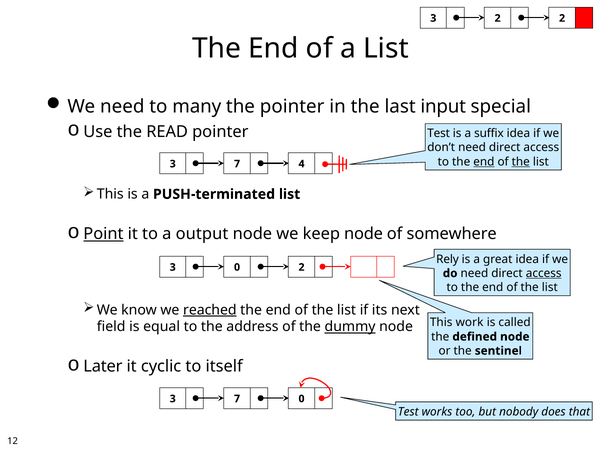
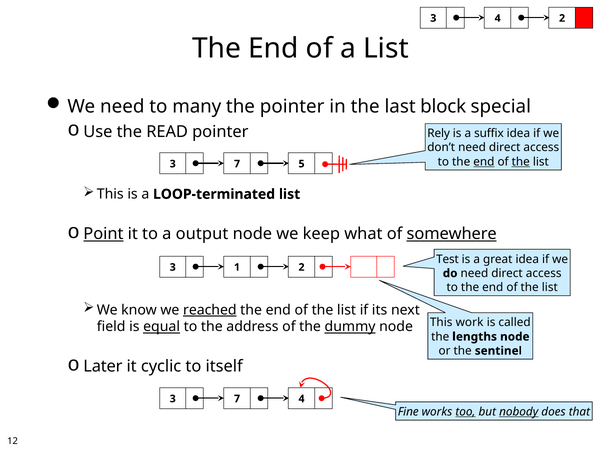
3 2: 2 -> 4
input: input -> block
Test at (439, 133): Test -> Rely
4: 4 -> 5
PUSH-terminated: PUSH-terminated -> LOOP-terminated
keep node: node -> what
somewhere underline: none -> present
Rely: Rely -> Test
3 0: 0 -> 1
access at (544, 273) underline: present -> none
equal underline: none -> present
defined: defined -> lengths
7 0: 0 -> 4
Test at (408, 412): Test -> Fine
too underline: none -> present
nobody underline: none -> present
